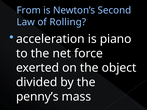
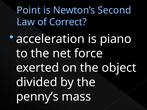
From: From -> Point
Rolling: Rolling -> Correct
